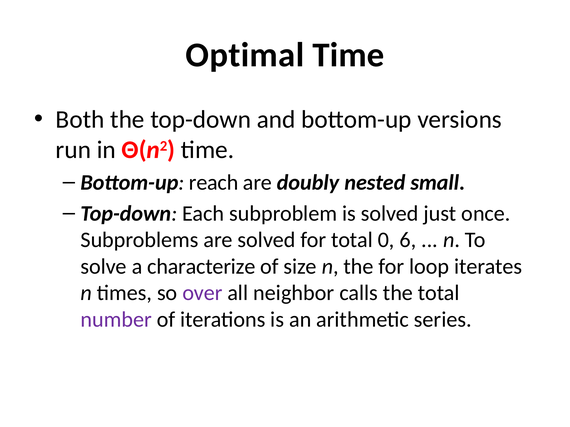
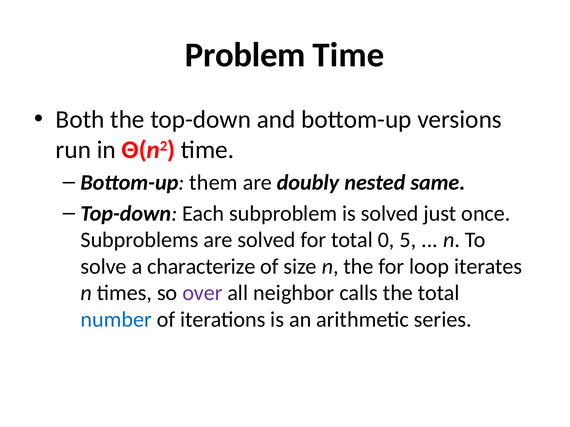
Optimal: Optimal -> Problem
reach: reach -> them
small: small -> same
6: 6 -> 5
number colour: purple -> blue
